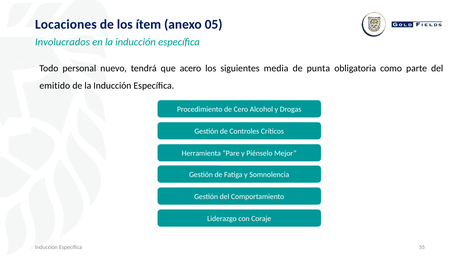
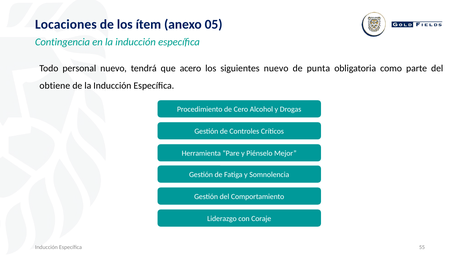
Involucrados: Involucrados -> Contingencia
siguientes media: media -> nuevo
emitido: emitido -> obtiene
